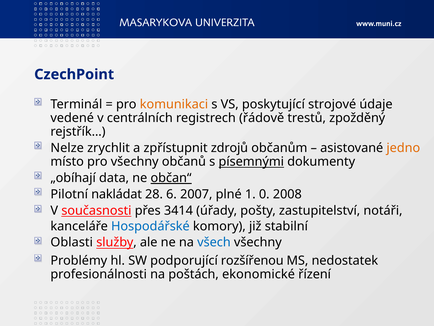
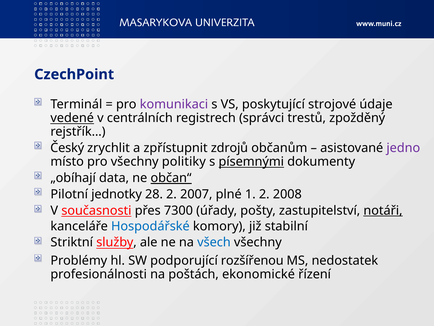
komunikaci colour: orange -> purple
vedené underline: none -> present
řádově: řádově -> správci
Nelze: Nelze -> Český
jedno colour: orange -> purple
občanů: občanů -> politiky
nakládat: nakládat -> jednotky
28 6: 6 -> 2
1 0: 0 -> 2
3414: 3414 -> 7300
notáři underline: none -> present
Oblasti: Oblasti -> Striktní
